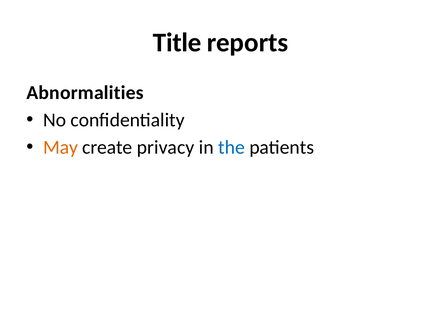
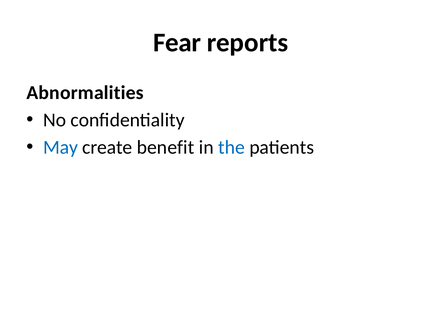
Title: Title -> Fear
May colour: orange -> blue
privacy: privacy -> benefit
